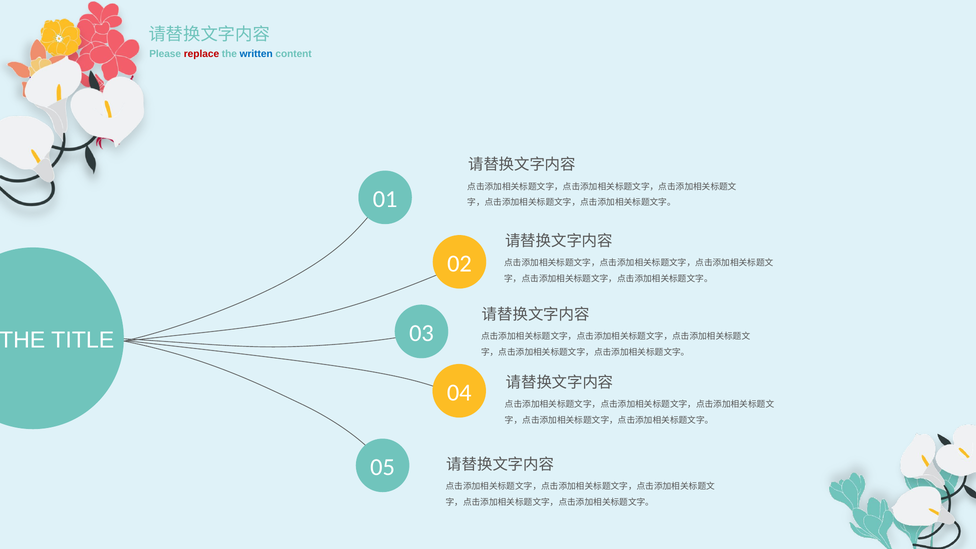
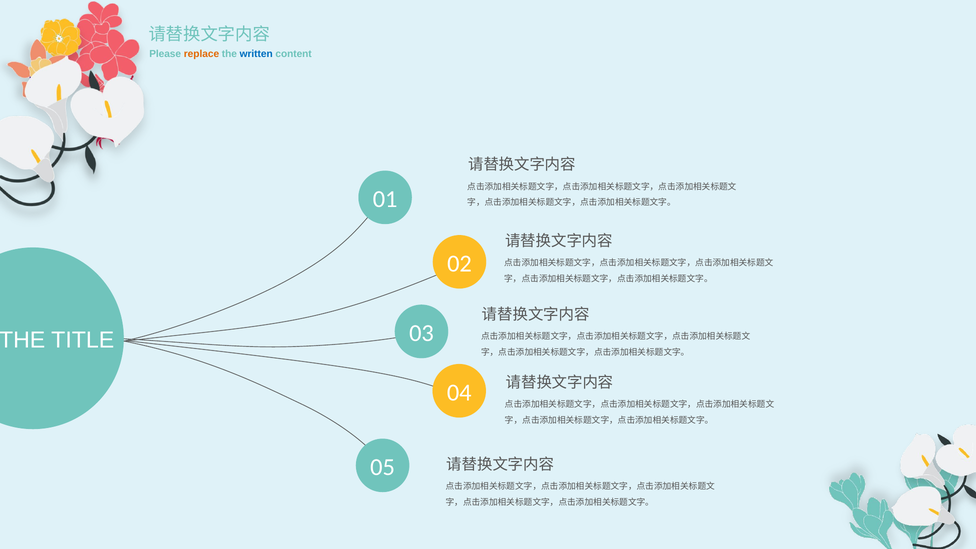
replace colour: red -> orange
